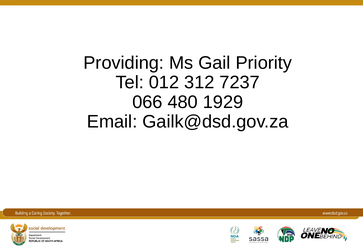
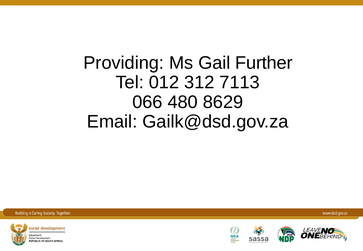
Priority: Priority -> Further
7237: 7237 -> 7113
1929: 1929 -> 8629
